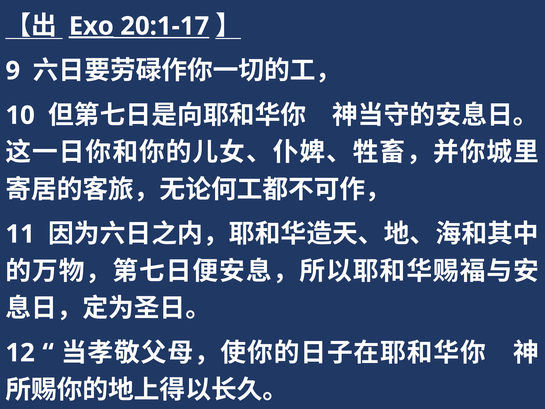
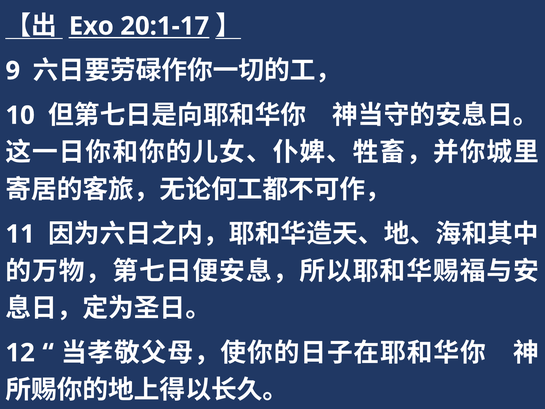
Exo underline: present -> none
